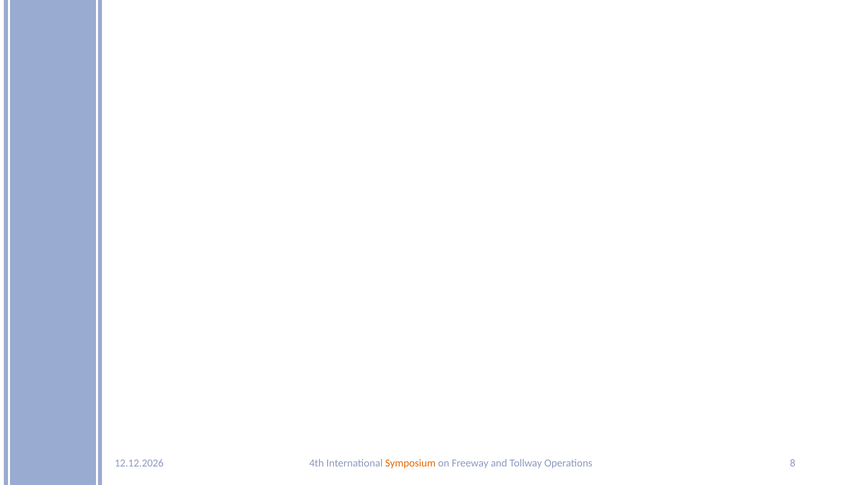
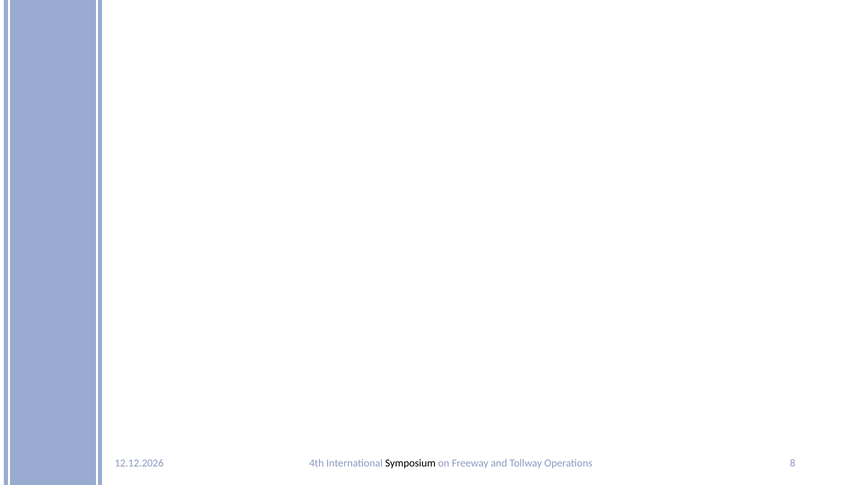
Symposium colour: orange -> black
